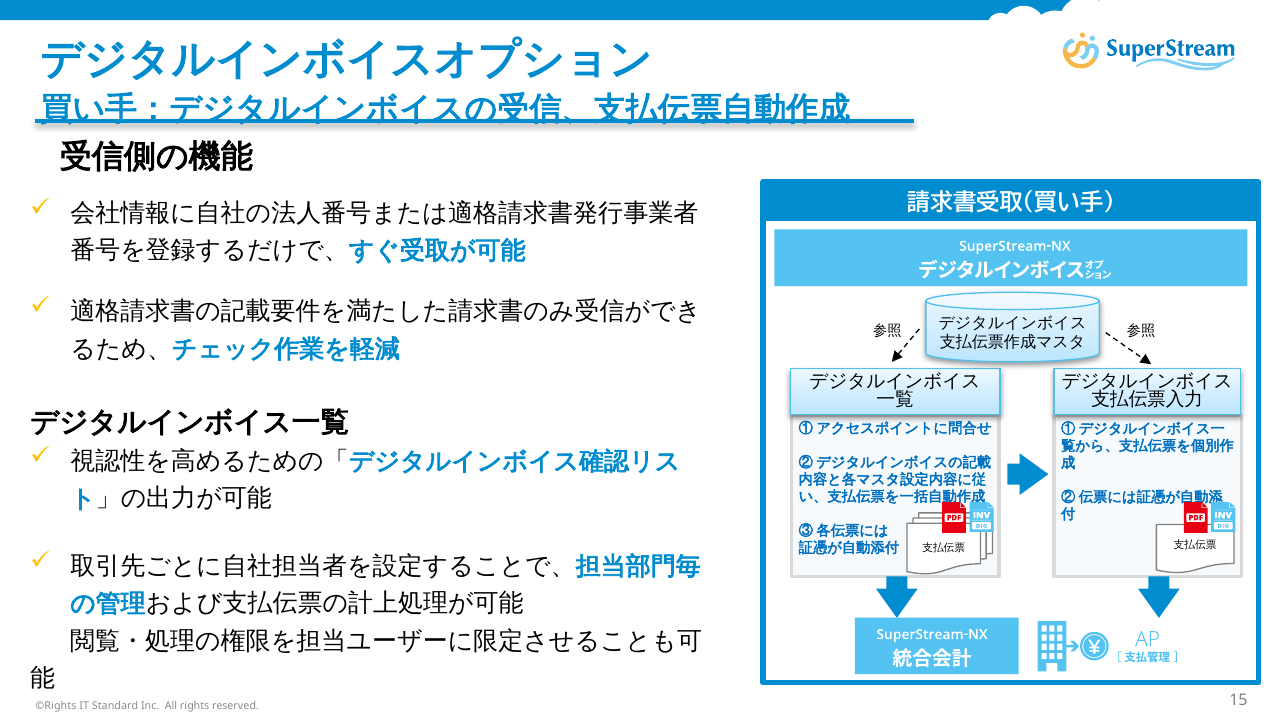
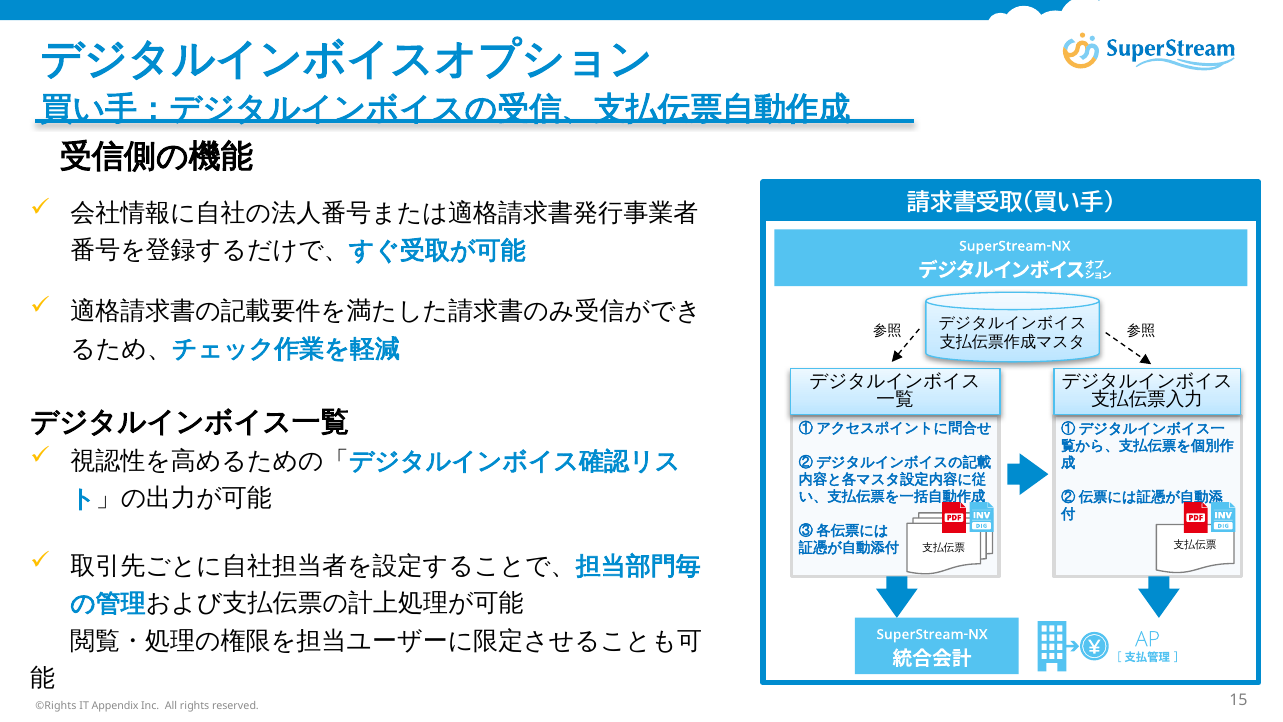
Standard: Standard -> Appendix
